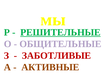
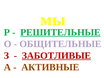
ЗАБОТЛИВЫЕ underline: none -> present
